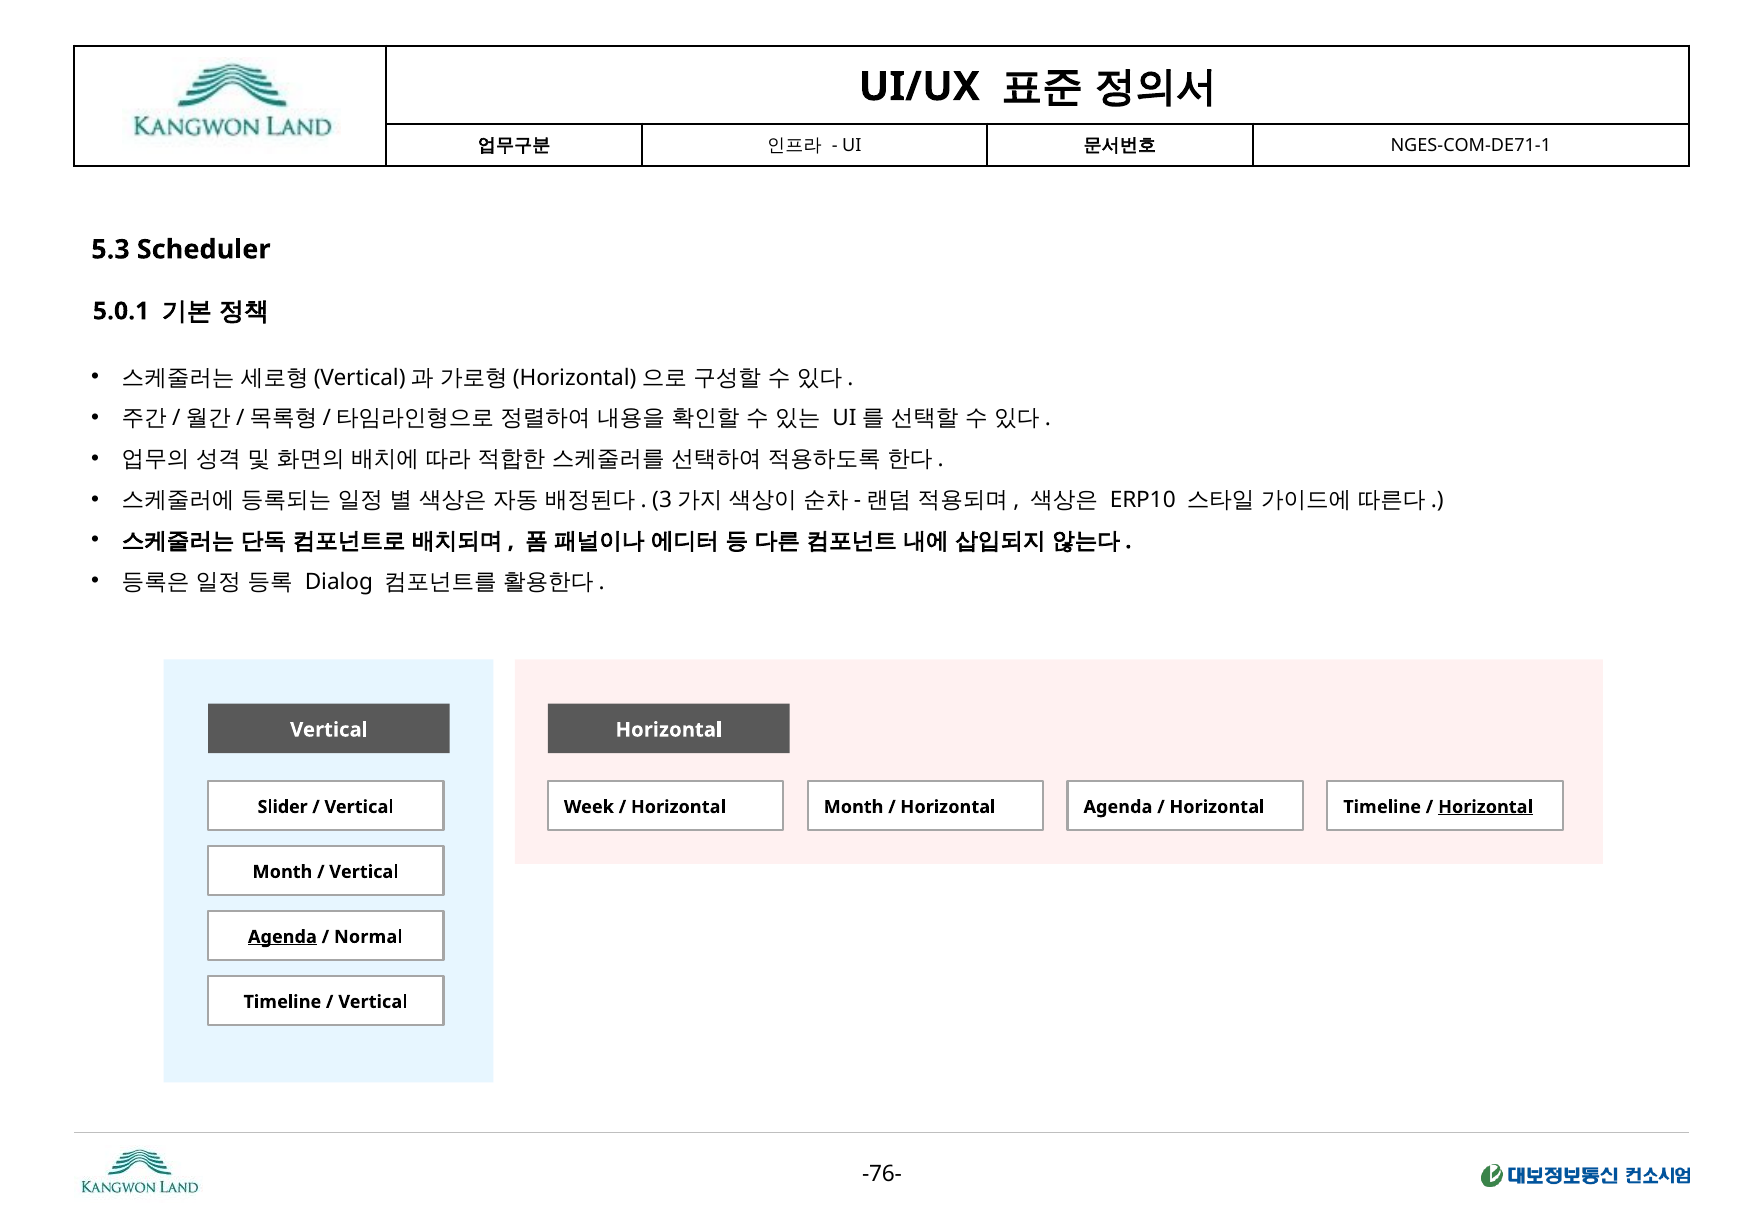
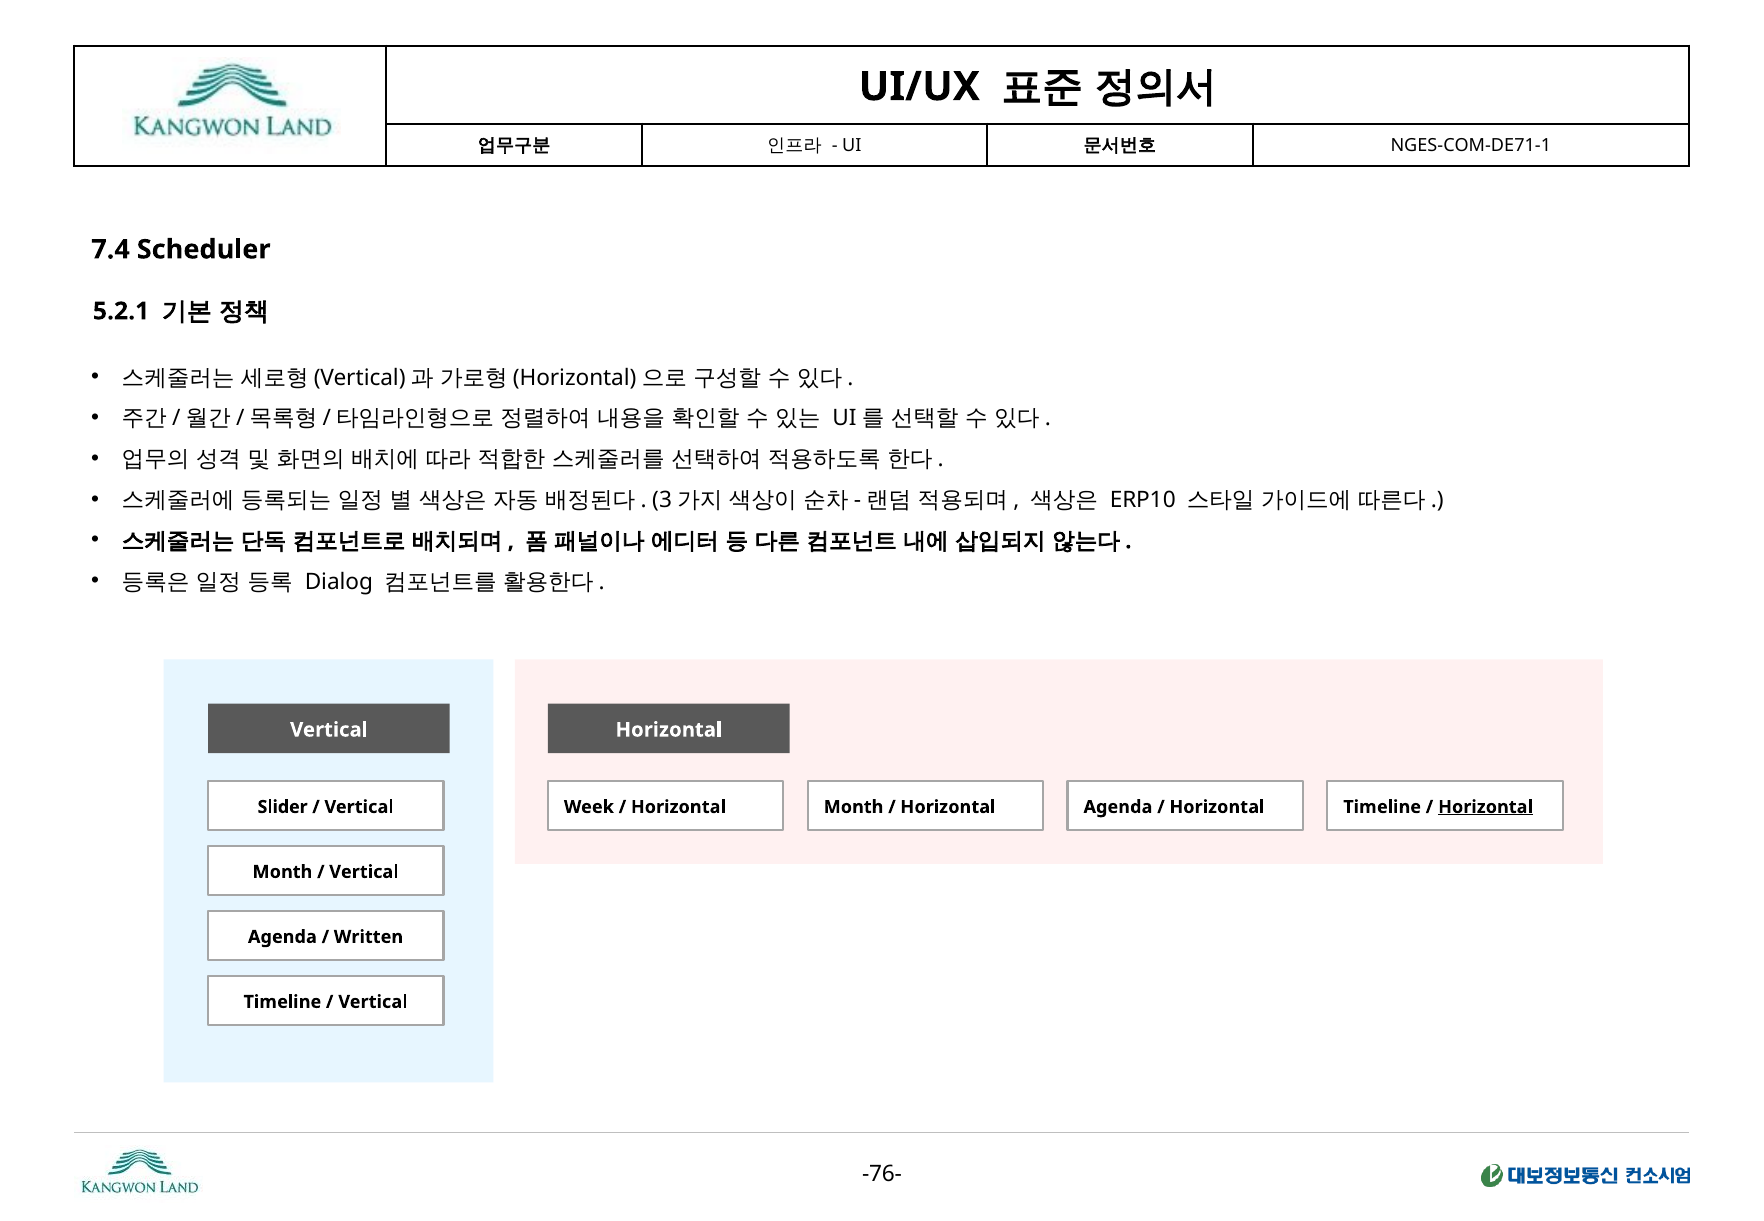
5.3: 5.3 -> 7.4
5.0.1: 5.0.1 -> 5.2.1
Agenda at (282, 937) underline: present -> none
Normal: Normal -> Written
